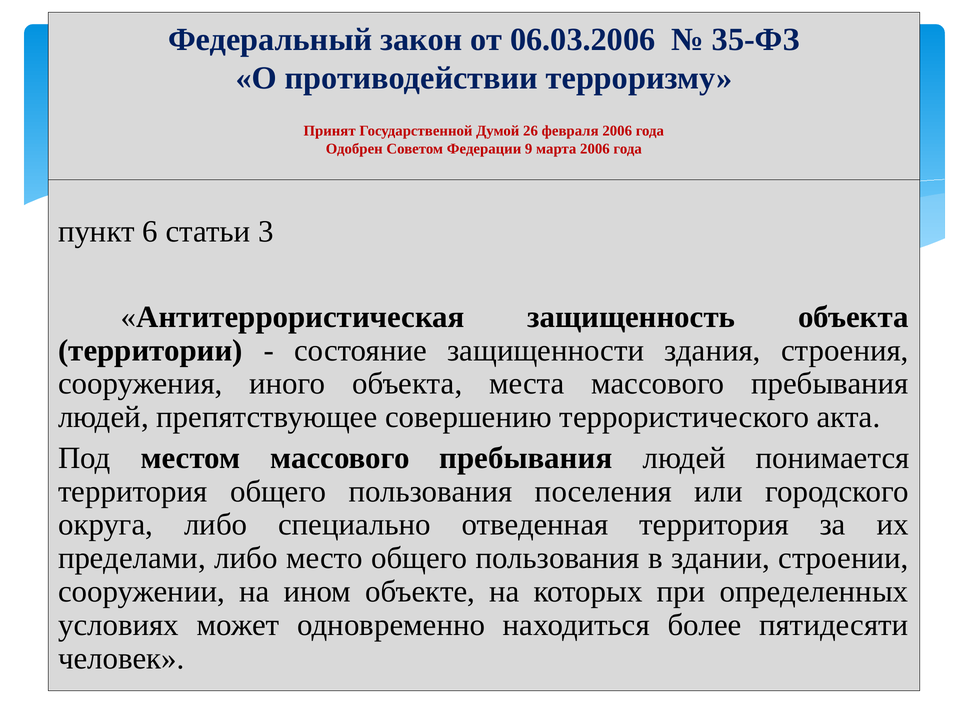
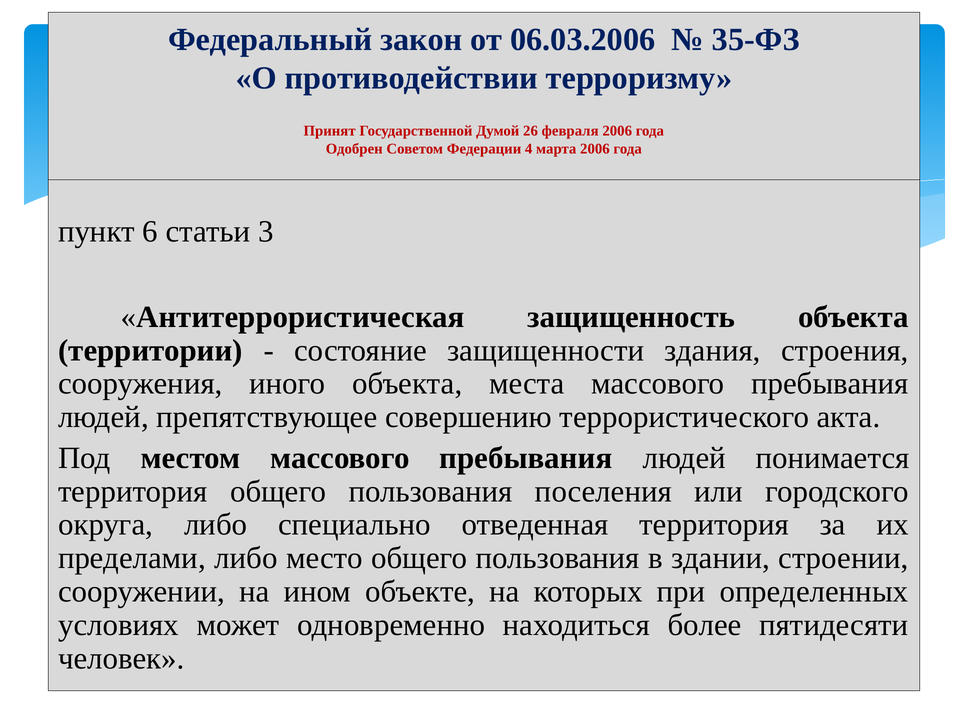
Федерации 9: 9 -> 4
